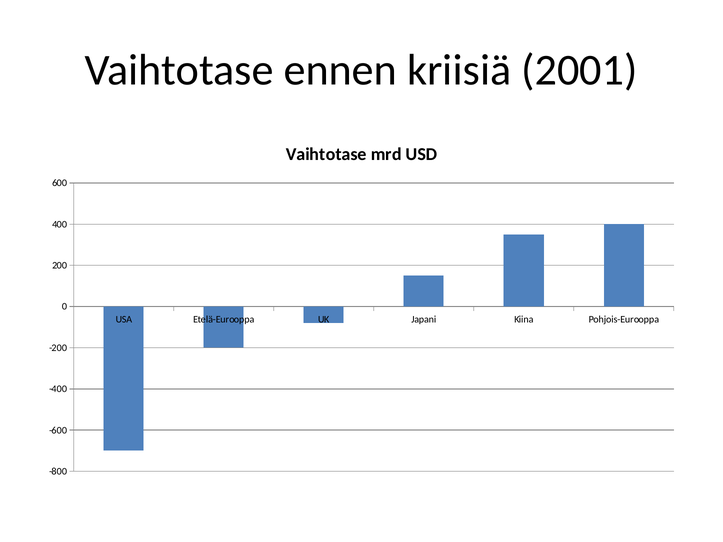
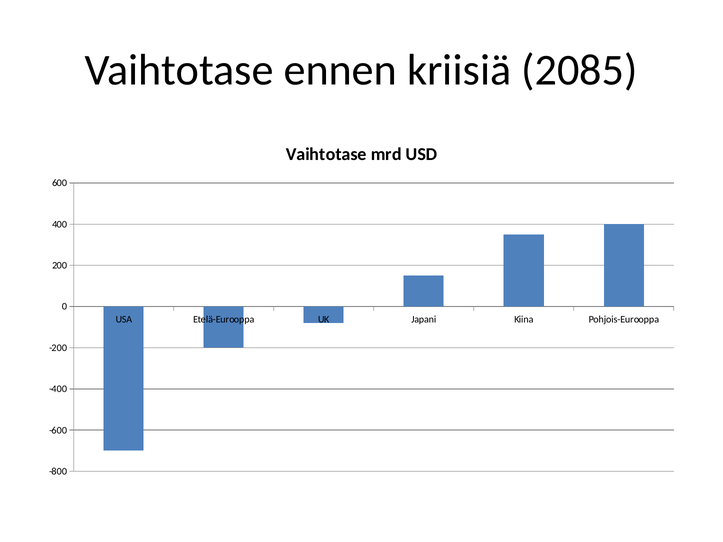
2001: 2001 -> 2085
